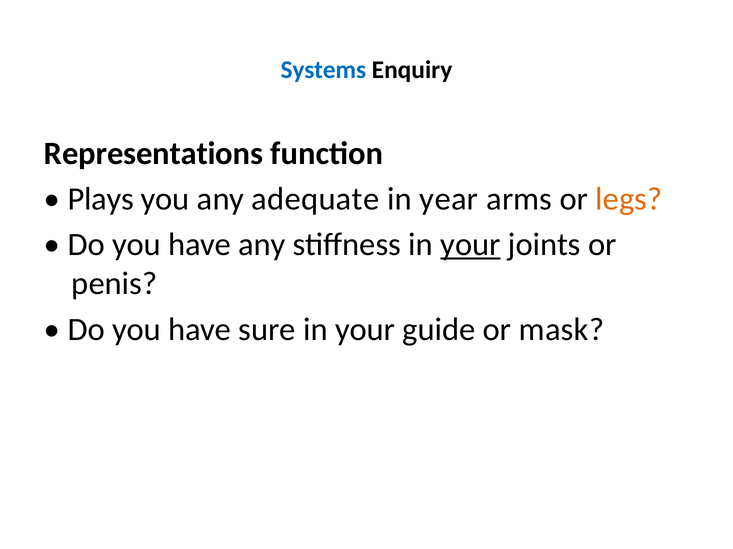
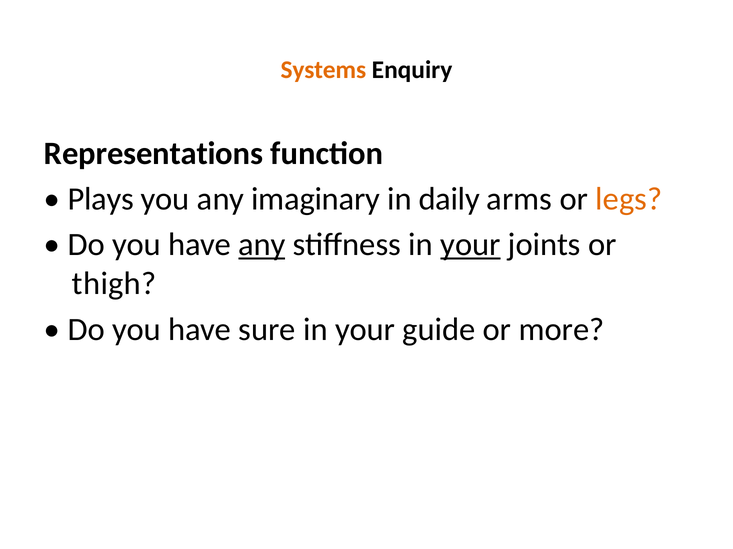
Systems colour: blue -> orange
adequate: adequate -> imaginary
year: year -> daily
any at (262, 245) underline: none -> present
penis: penis -> thigh
mask: mask -> more
